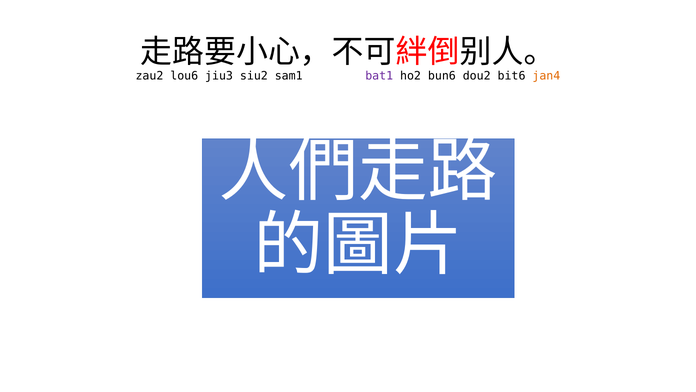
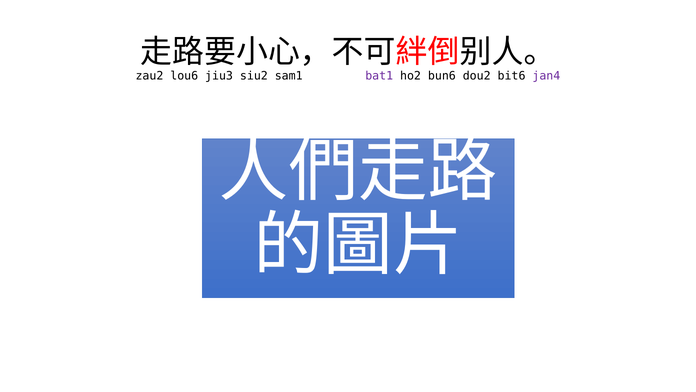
jan4 colour: orange -> purple
